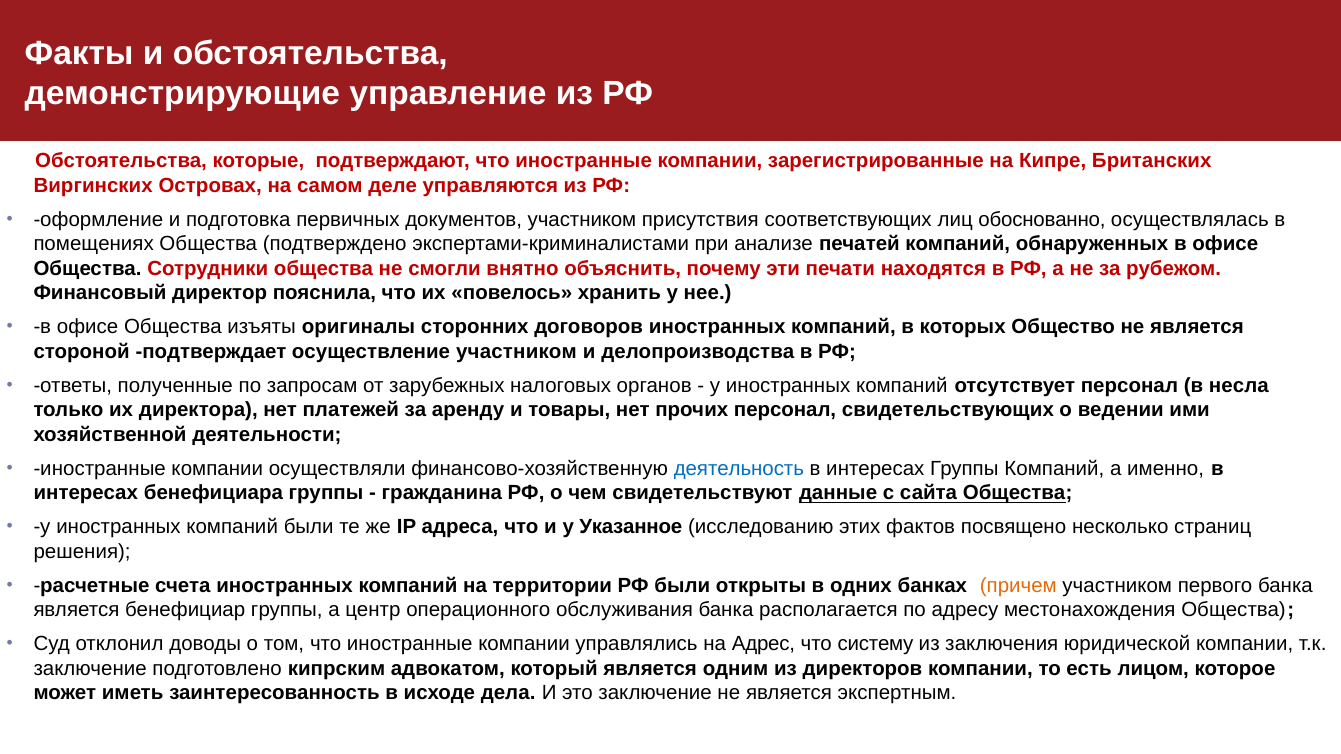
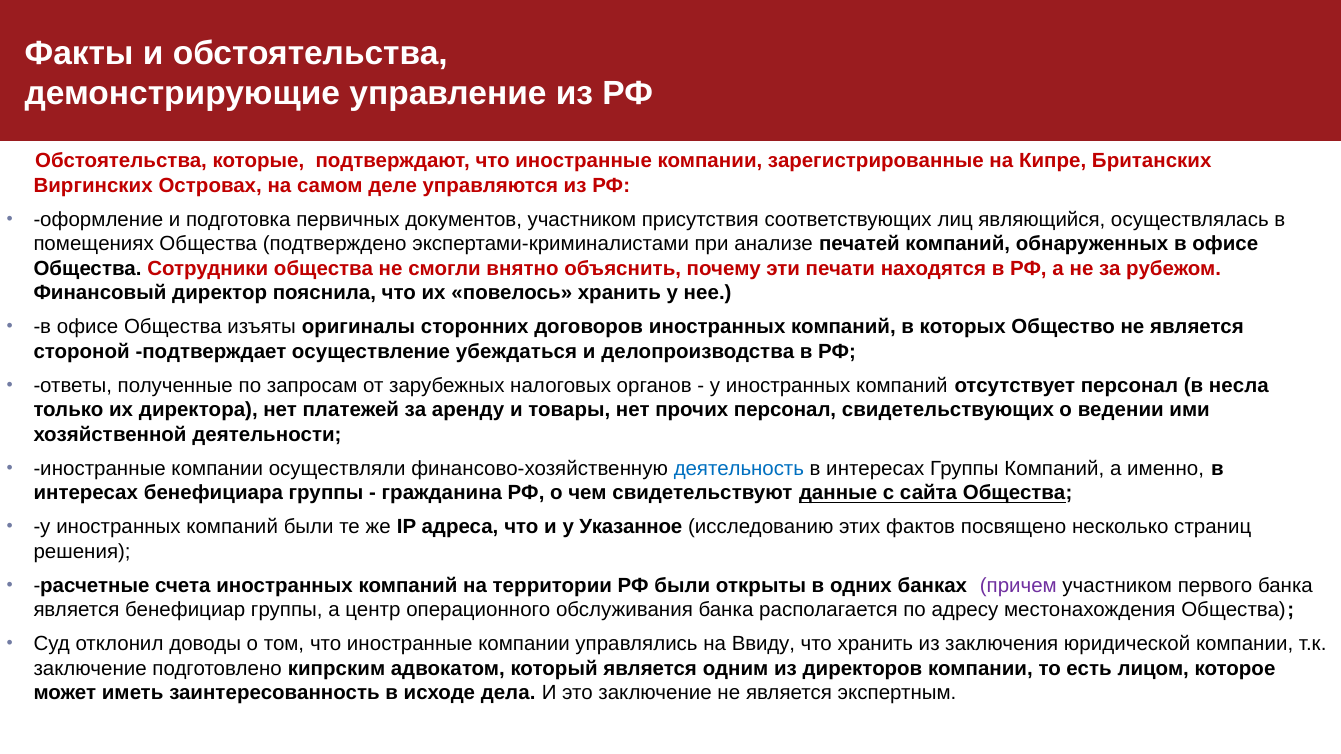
обоснованно: обоснованно -> являющийся
осуществление участником: участником -> убеждаться
причем colour: orange -> purple
Адрес: Адрес -> Ввиду
что систему: систему -> хранить
